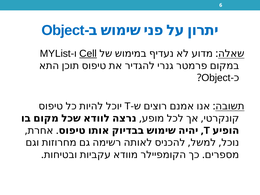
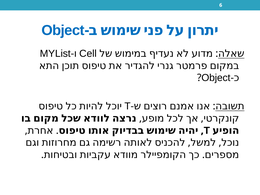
Cell underline: present -> none
